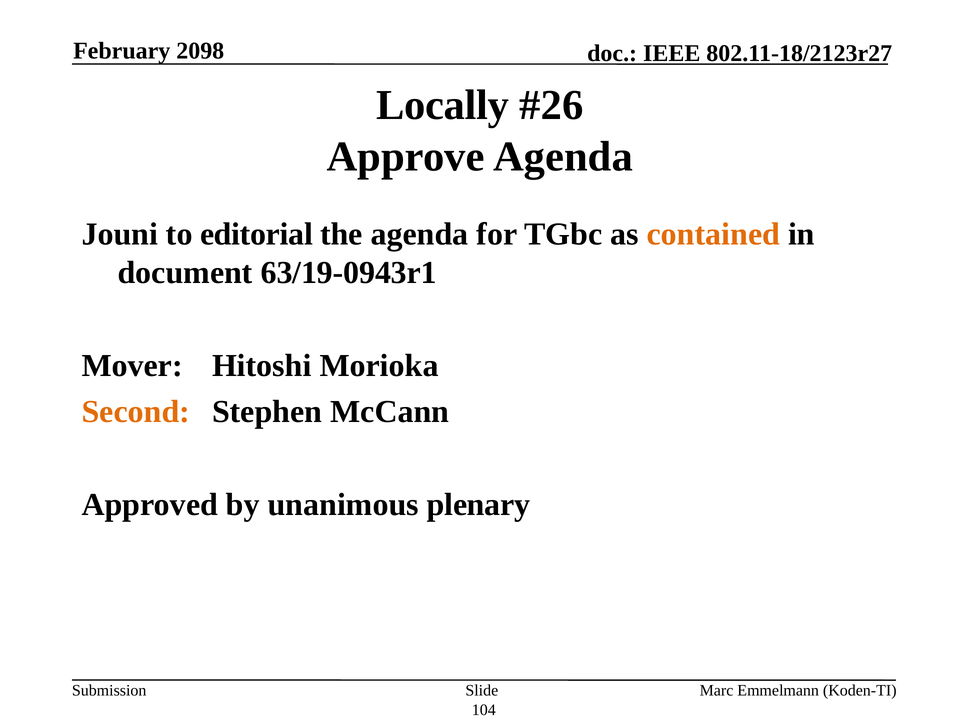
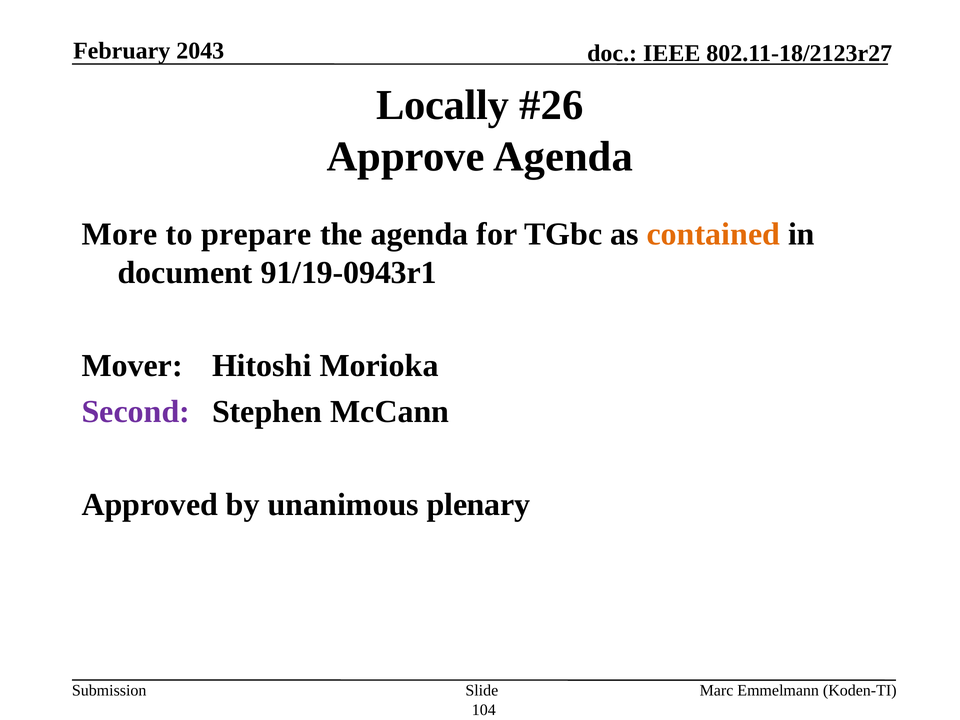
2098: 2098 -> 2043
Jouni: Jouni -> More
editorial: editorial -> prepare
63/19-0943r1: 63/19-0943r1 -> 91/19-0943r1
Second colour: orange -> purple
